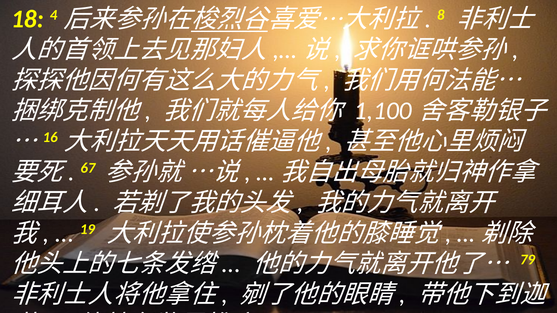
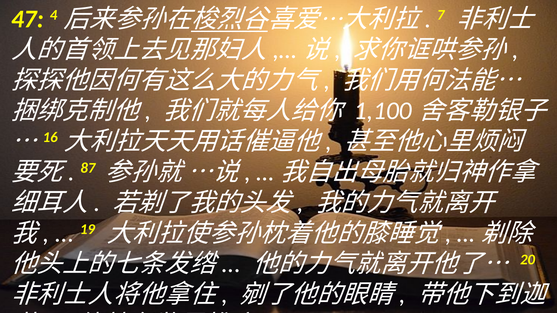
18: 18 -> 47
8: 8 -> 7
67: 67 -> 87
79: 79 -> 20
